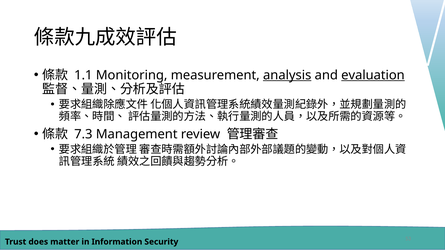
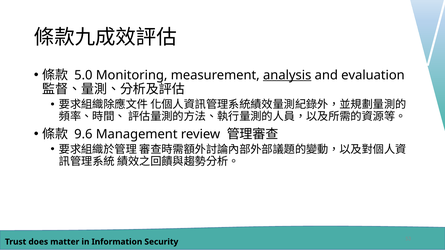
1.1: 1.1 -> 5.0
evaluation underline: present -> none
7.3: 7.3 -> 9.6
